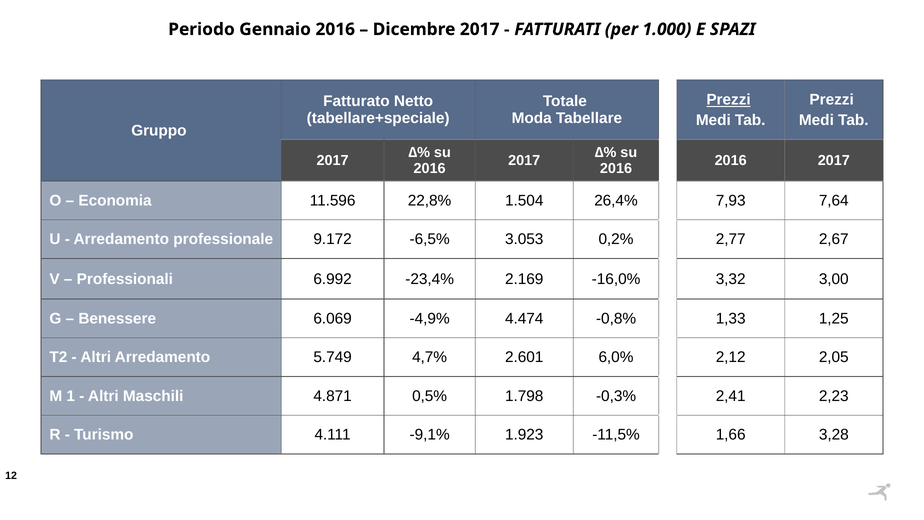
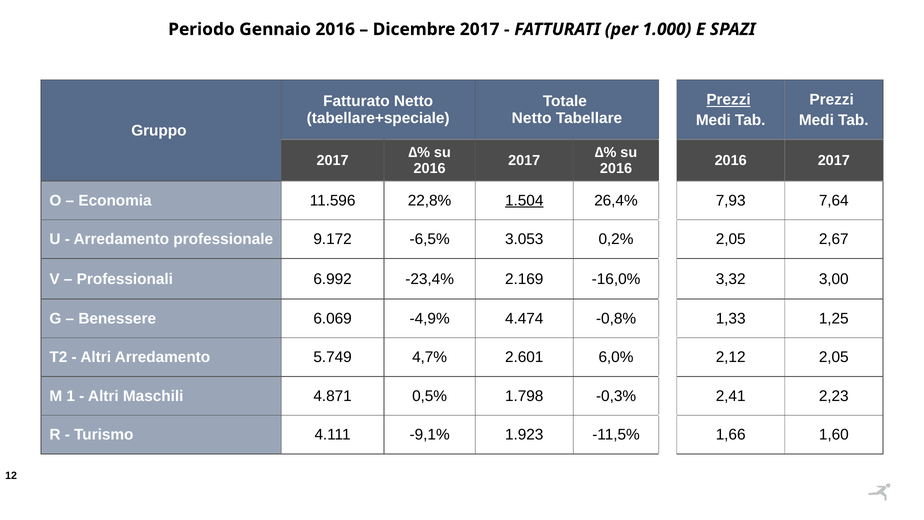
Moda at (532, 118): Moda -> Netto
1.504 underline: none -> present
0,2% 2,77: 2,77 -> 2,05
3,28: 3,28 -> 1,60
